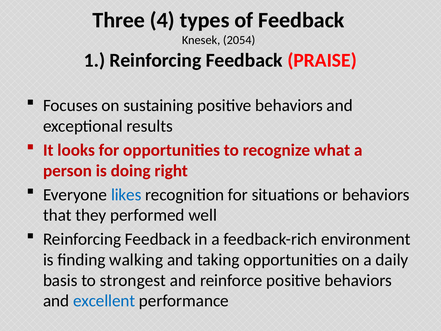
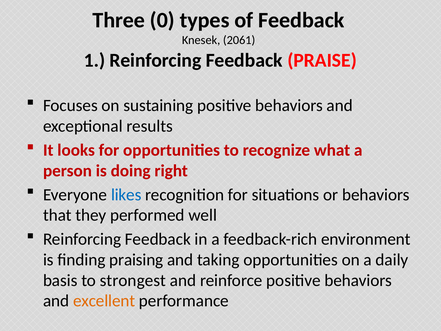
4: 4 -> 0
2054: 2054 -> 2061
walking: walking -> praising
excellent colour: blue -> orange
